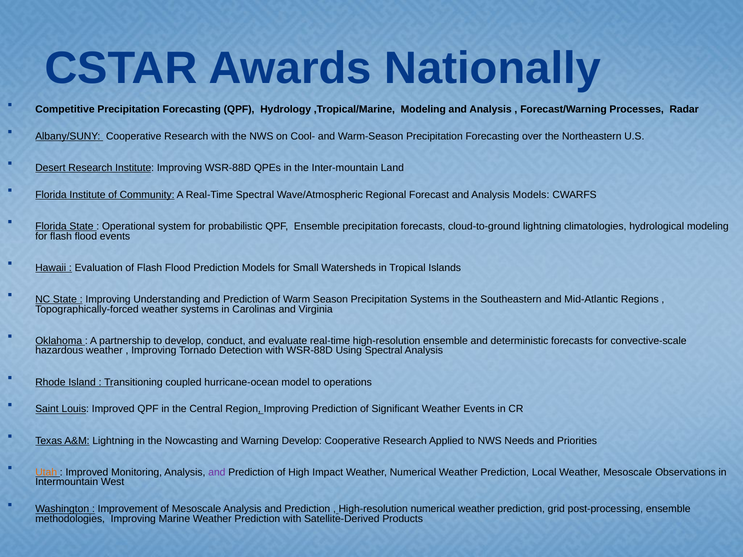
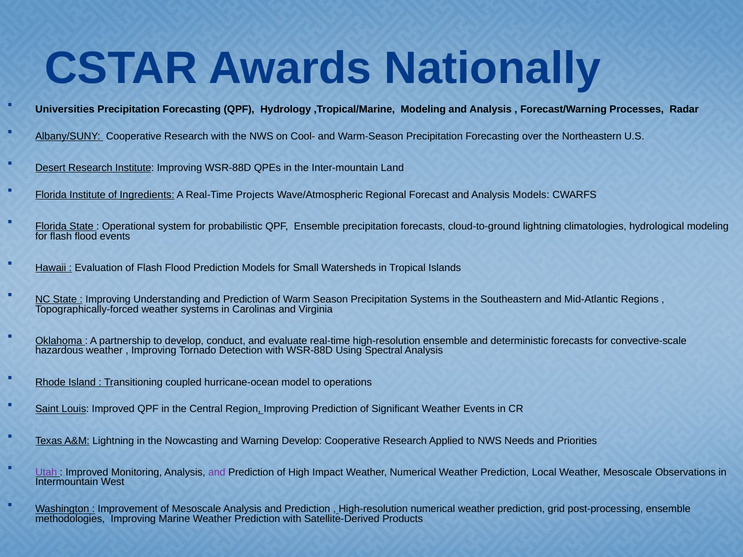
Competitive: Competitive -> Universities
Community: Community -> Ingredients
Real-Time Spectral: Spectral -> Projects
Utah colour: orange -> purple
